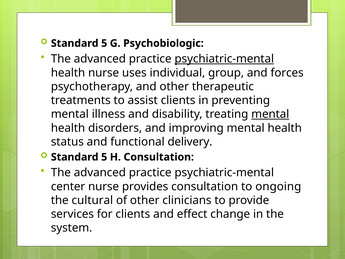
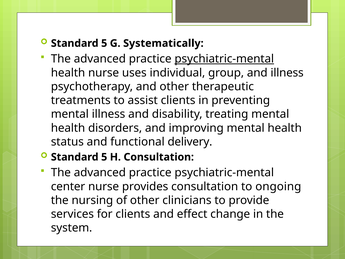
Psychobiologic: Psychobiologic -> Systematically
and forces: forces -> illness
mental at (270, 114) underline: present -> none
cultural: cultural -> nursing
